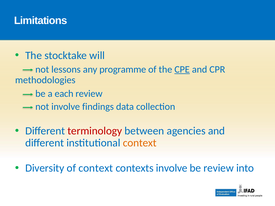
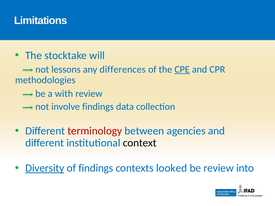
programme: programme -> differences
each: each -> with
context at (140, 143) colour: orange -> black
Diversity underline: none -> present
of context: context -> findings
contexts involve: involve -> looked
